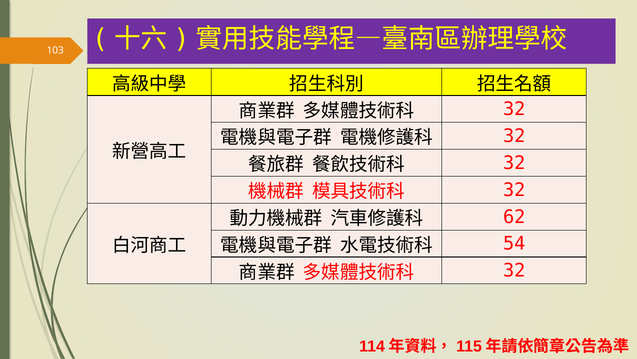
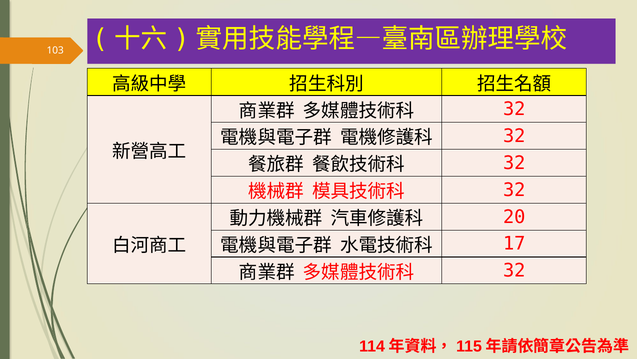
62: 62 -> 20
54: 54 -> 17
